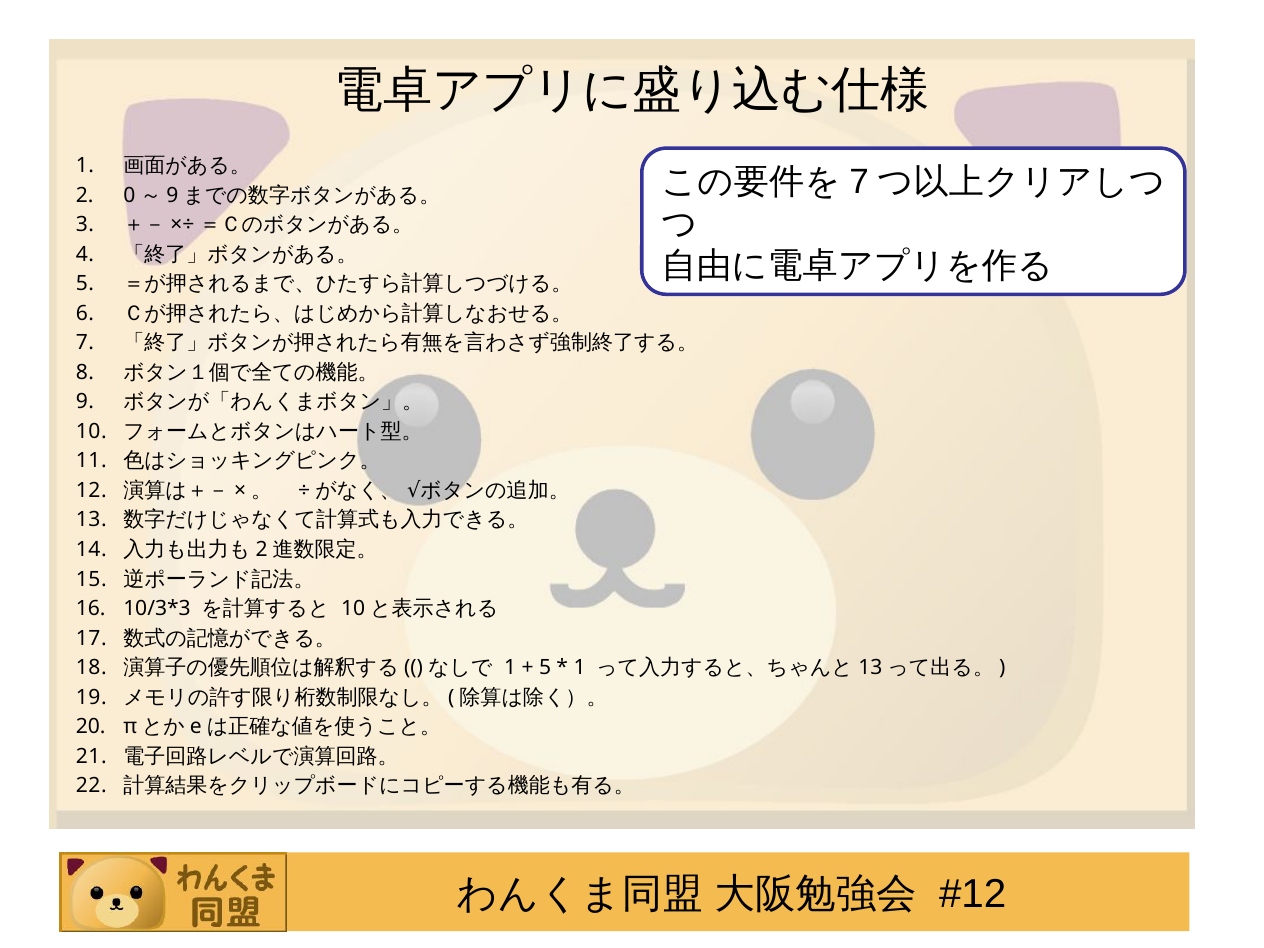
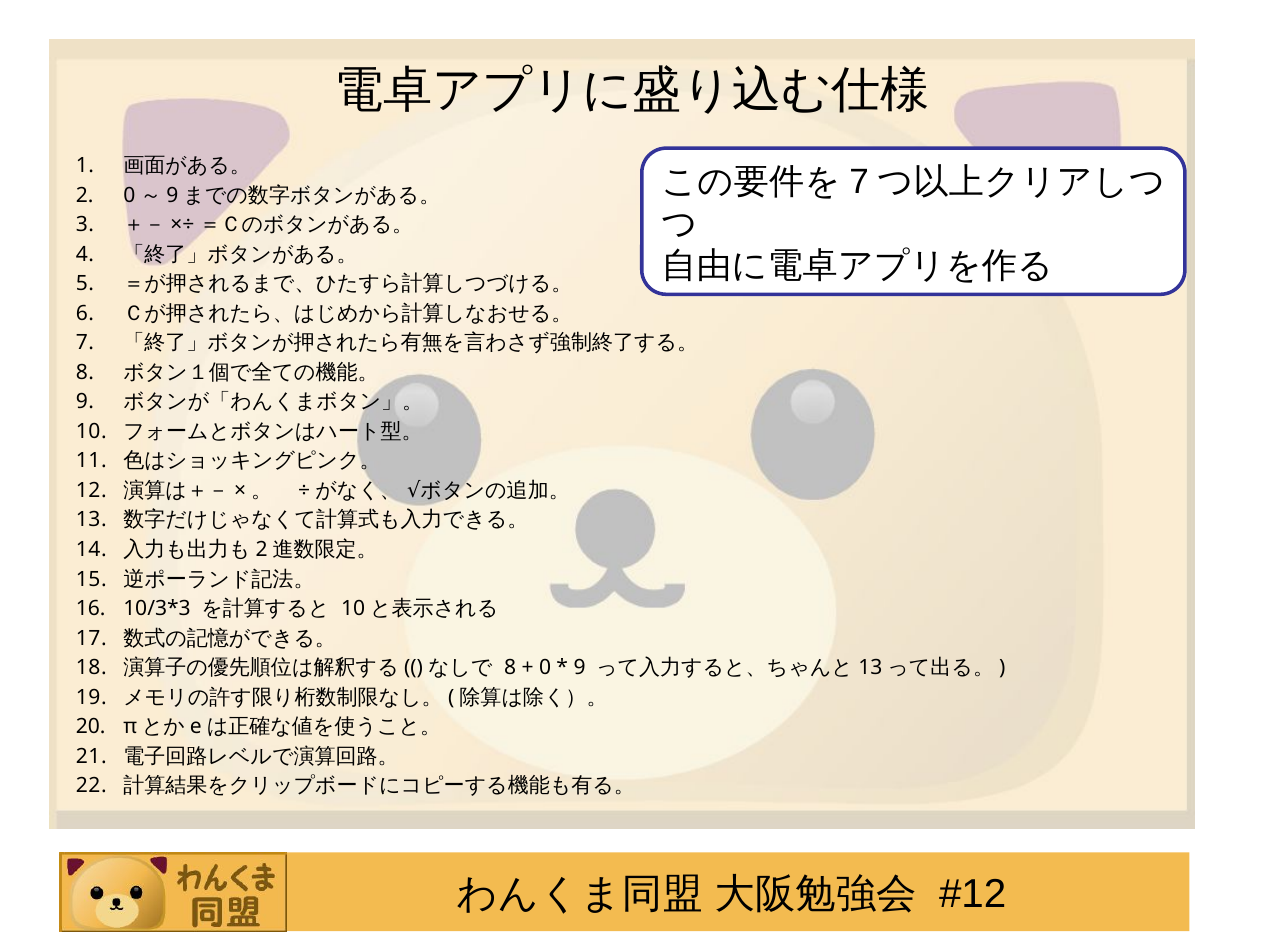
1 at (510, 668): 1 -> 8
5 at (545, 668): 5 -> 0
1 at (580, 668): 1 -> 9
